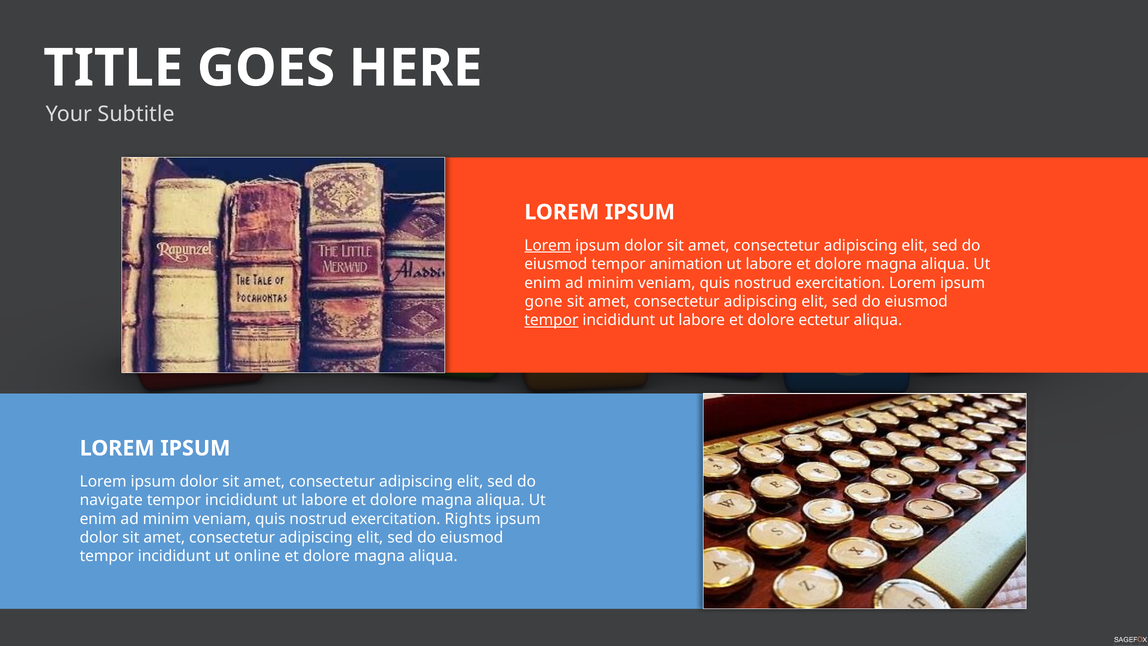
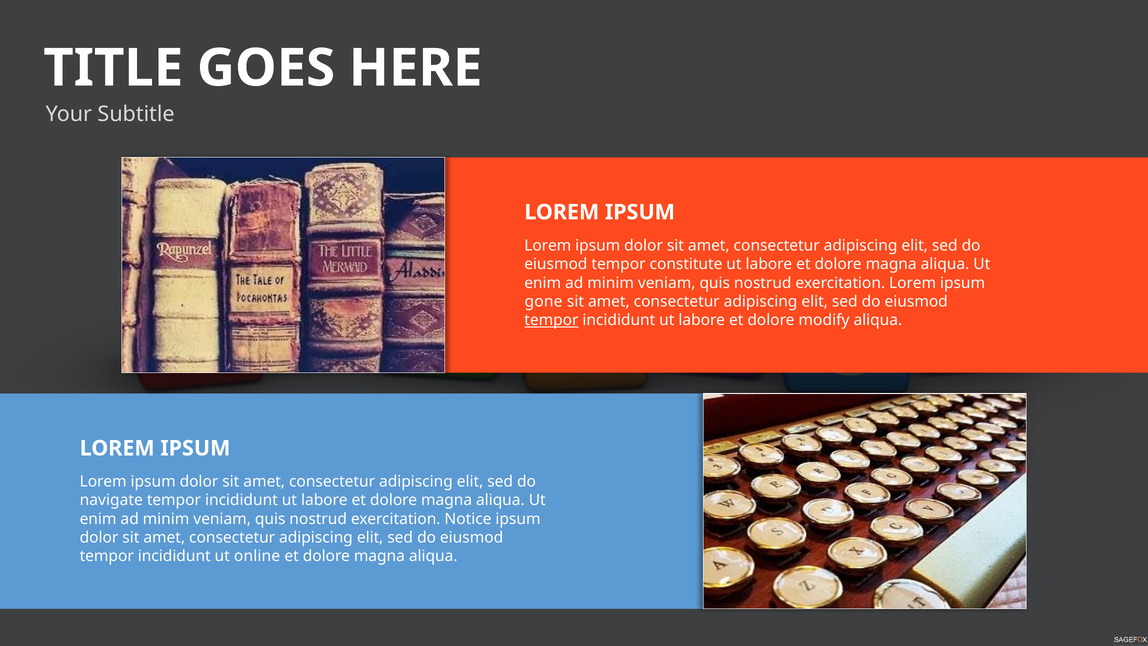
Lorem at (548, 245) underline: present -> none
animation: animation -> constitute
ectetur: ectetur -> modify
Rights: Rights -> Notice
